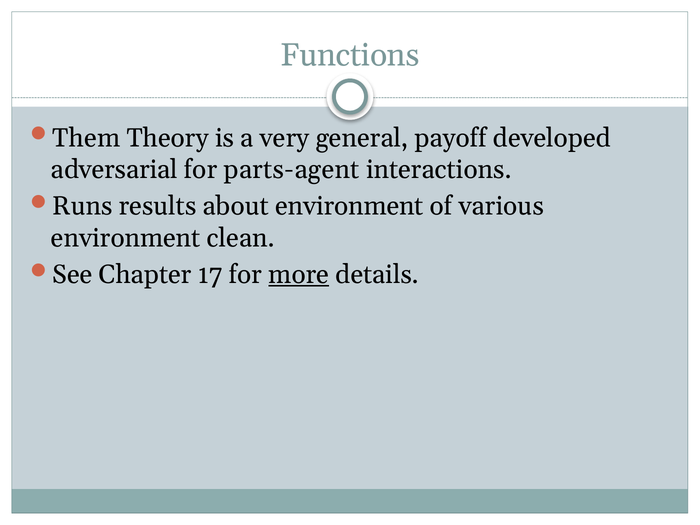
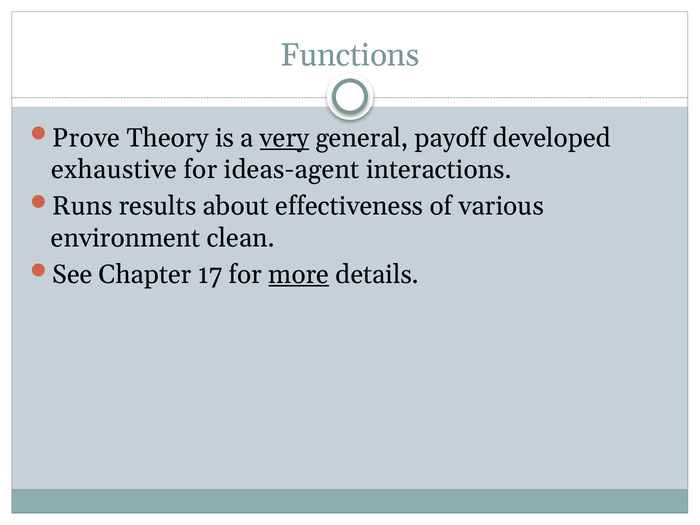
Them: Them -> Prove
very underline: none -> present
adversarial: adversarial -> exhaustive
parts-agent: parts-agent -> ideas-agent
about environment: environment -> effectiveness
